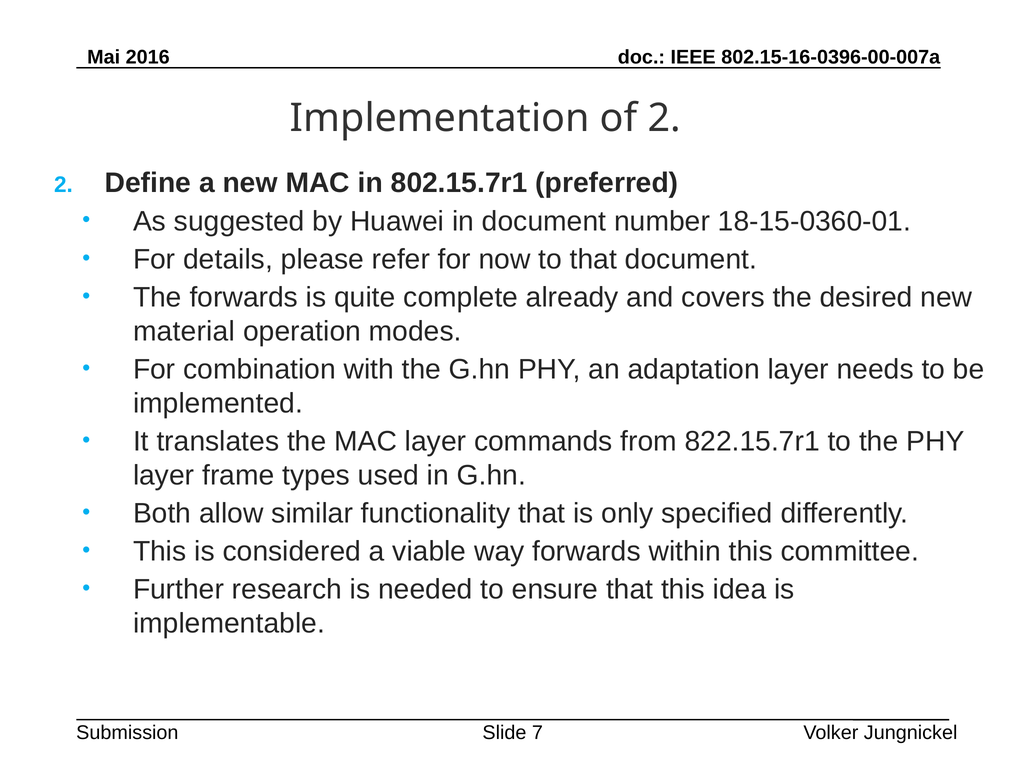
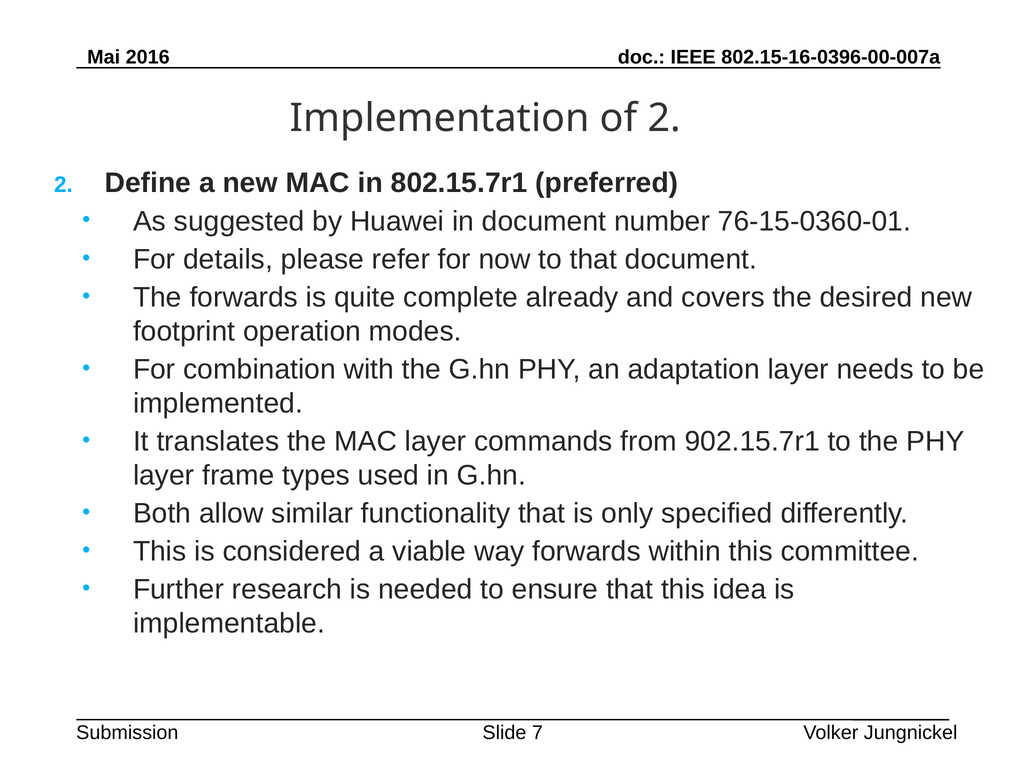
18-15-0360-01: 18-15-0360-01 -> 76-15-0360-01
material: material -> footprint
822.15.7r1: 822.15.7r1 -> 902.15.7r1
